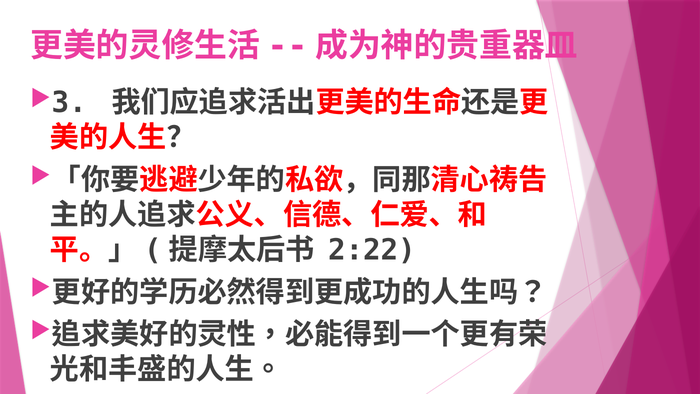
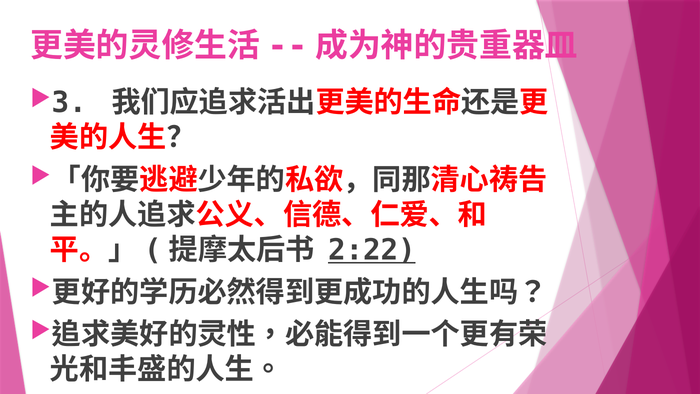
2:22 underline: none -> present
